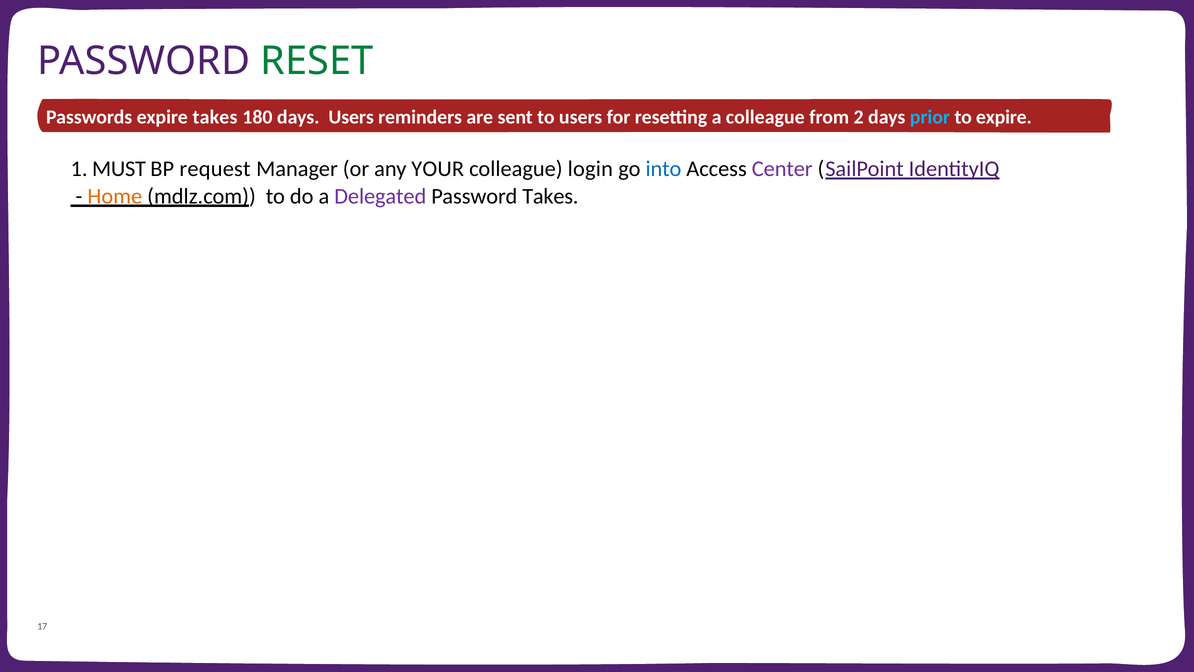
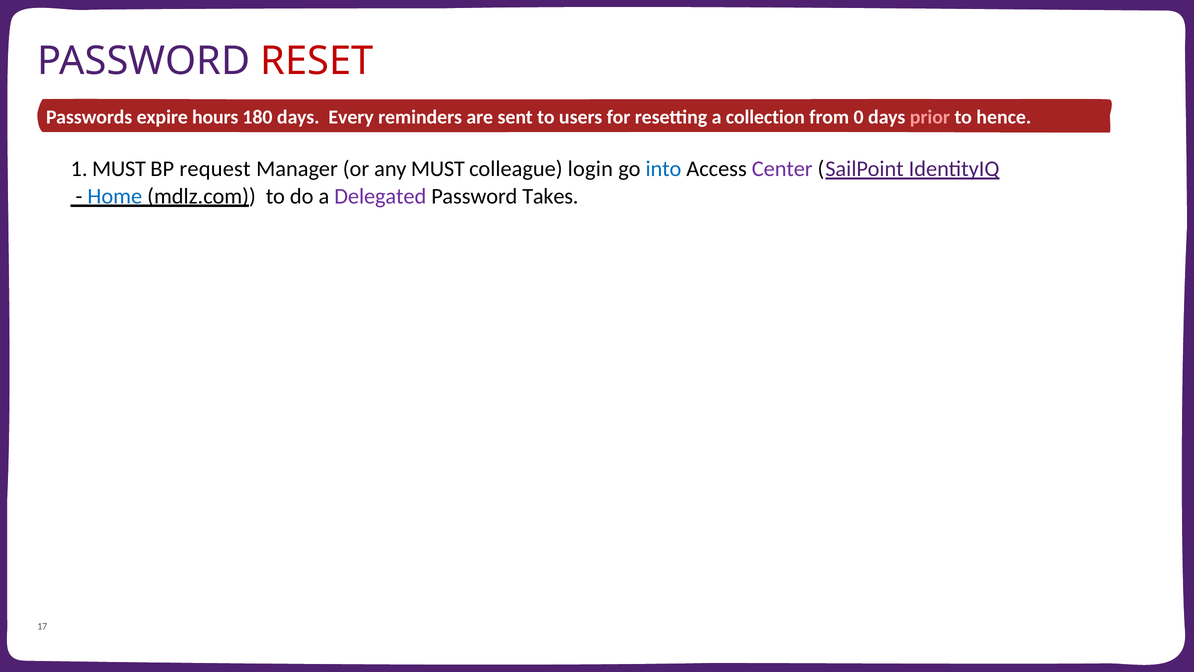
RESET colour: green -> red
expire takes: takes -> hours
days Users: Users -> Every
a colleague: colleague -> collection
2: 2 -> 0
prior colour: light blue -> pink
to expire: expire -> hence
any YOUR: YOUR -> MUST
Home colour: orange -> blue
